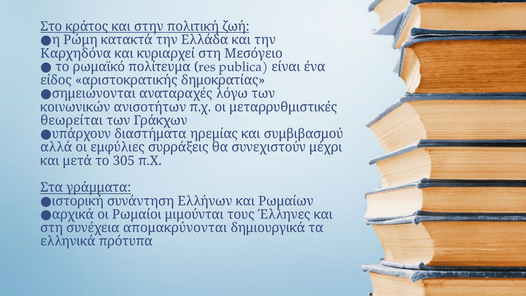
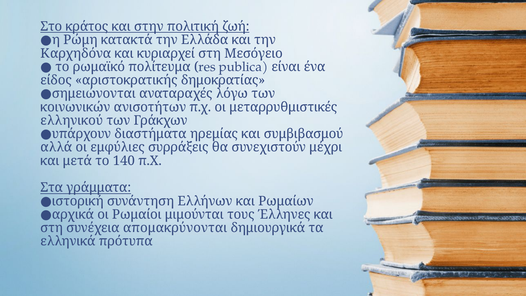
θεωρείται: θεωρείται -> ελληνικού
305: 305 -> 140
